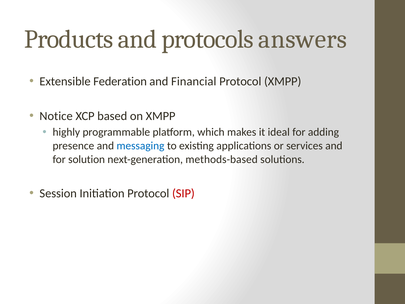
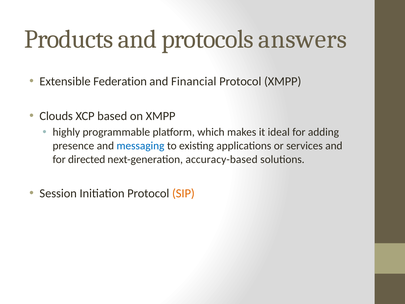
Notice: Notice -> Clouds
solution: solution -> directed
methods-based: methods-based -> accuracy-based
SIP colour: red -> orange
